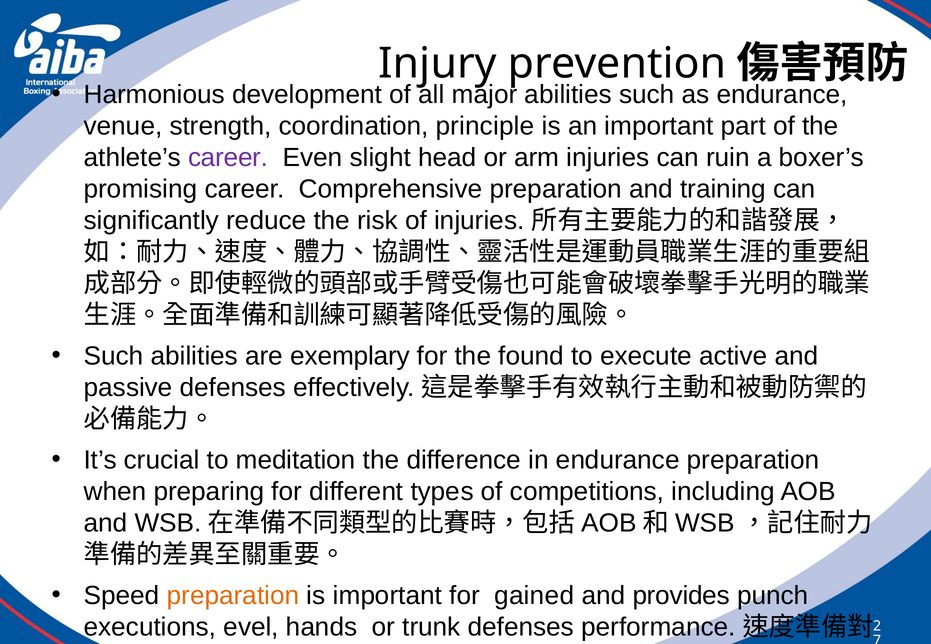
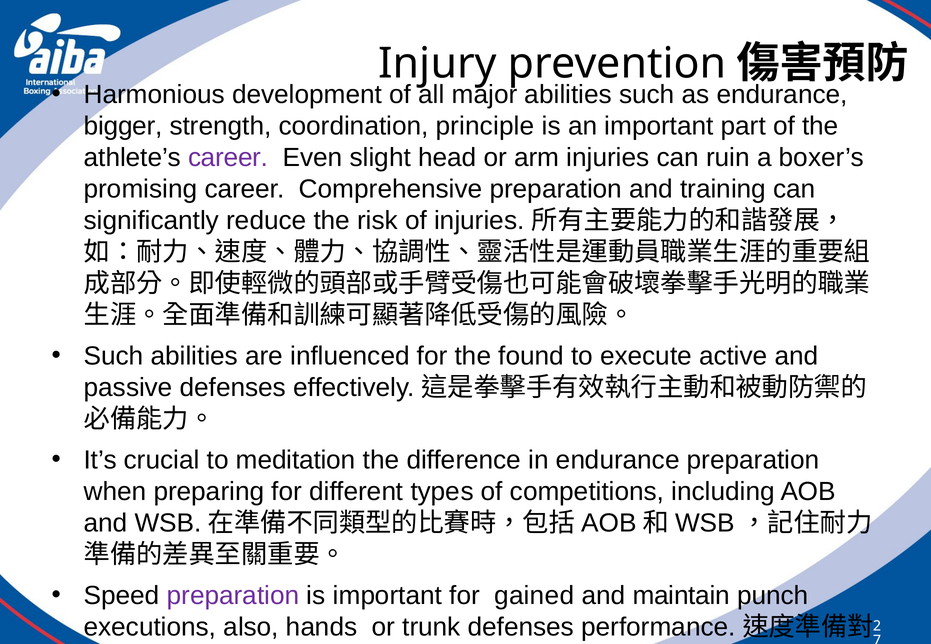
venue: venue -> bigger
exemplary: exemplary -> influenced
preparation at (233, 596) colour: orange -> purple
provides: provides -> maintain
executions evel: evel -> also
